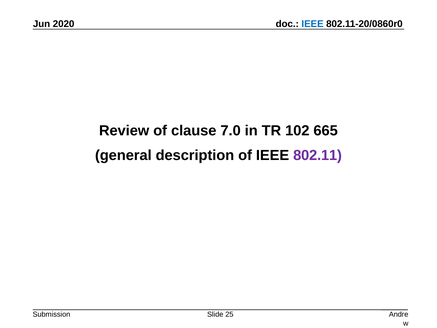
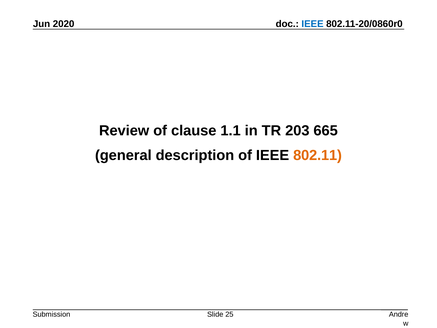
7.0: 7.0 -> 1.1
102: 102 -> 203
802.11 colour: purple -> orange
